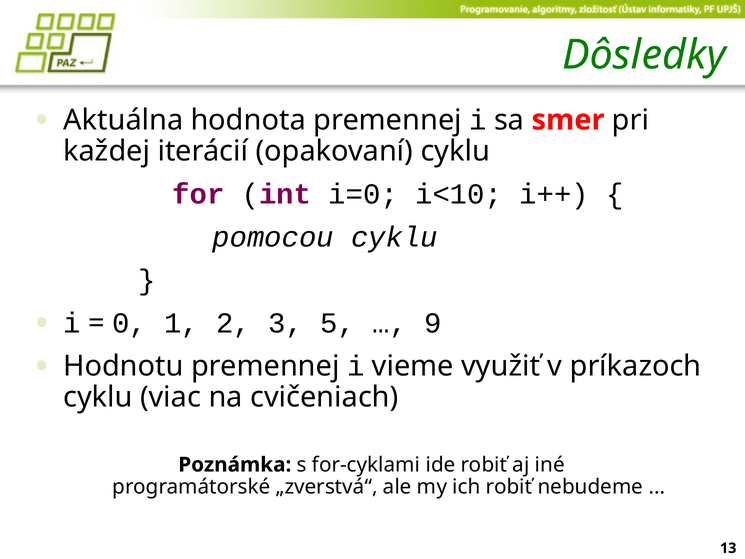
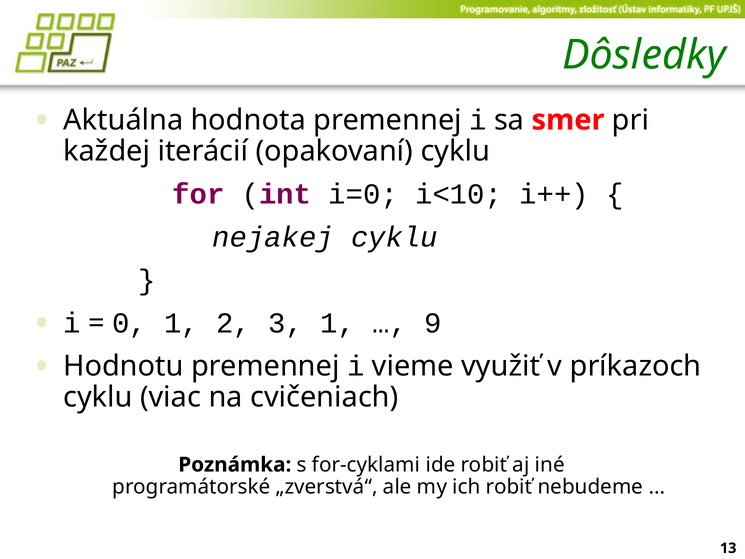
pomocou: pomocou -> nejakej
3 5: 5 -> 1
